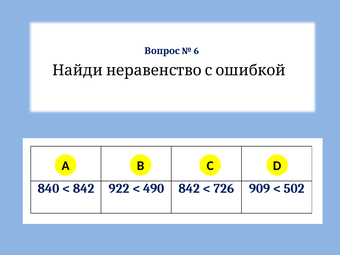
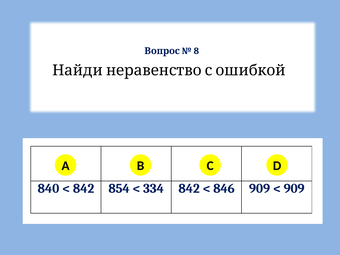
6: 6 -> 8
922: 922 -> 854
490: 490 -> 334
726: 726 -> 846
502 at (294, 189): 502 -> 909
